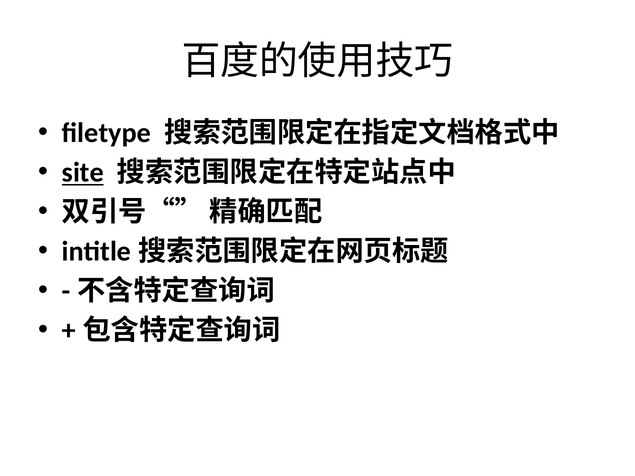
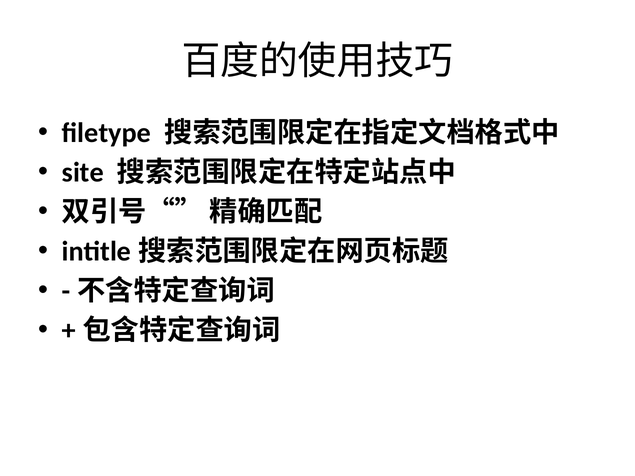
site underline: present -> none
